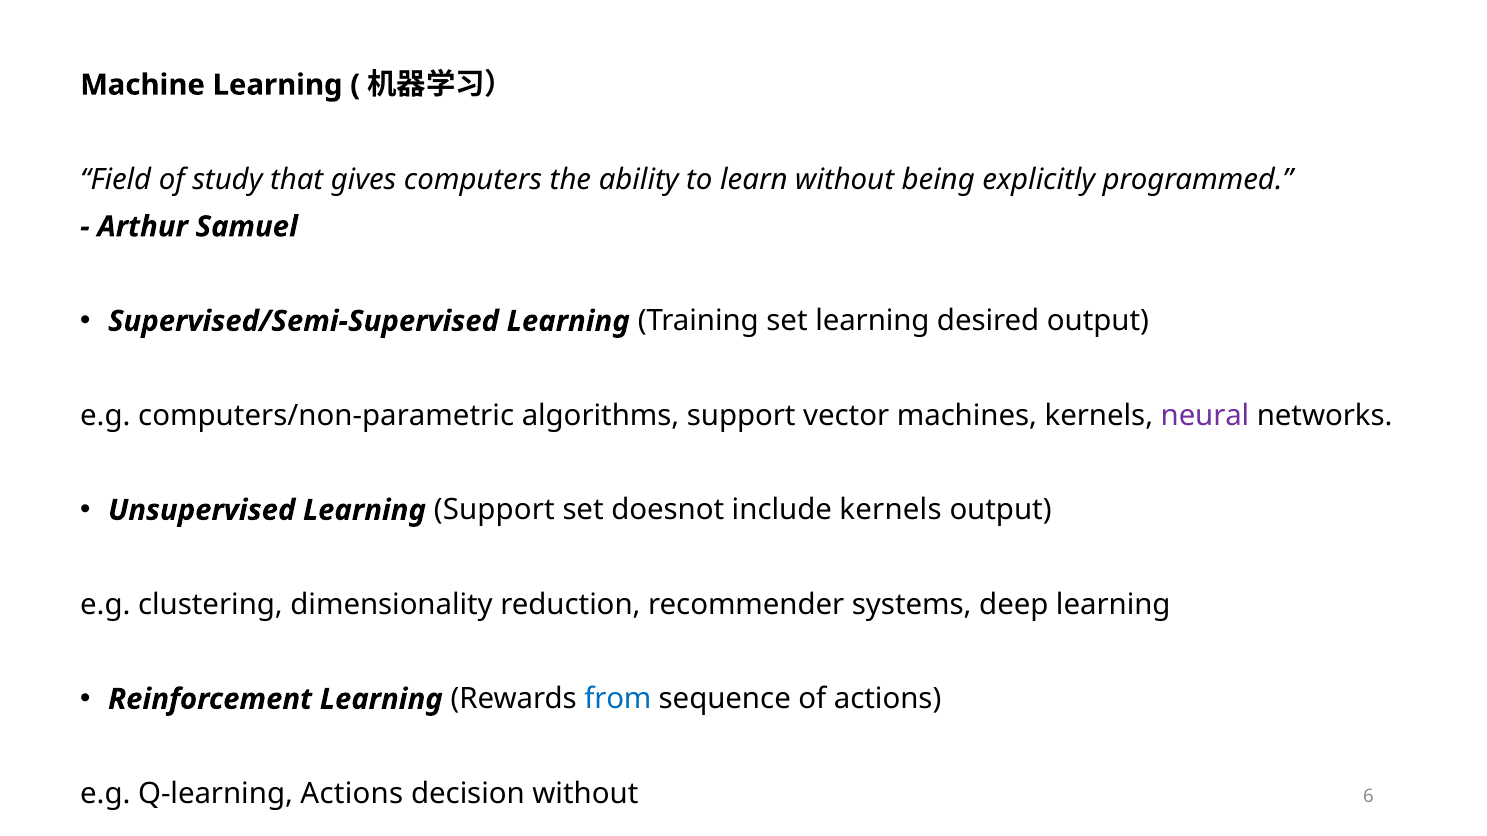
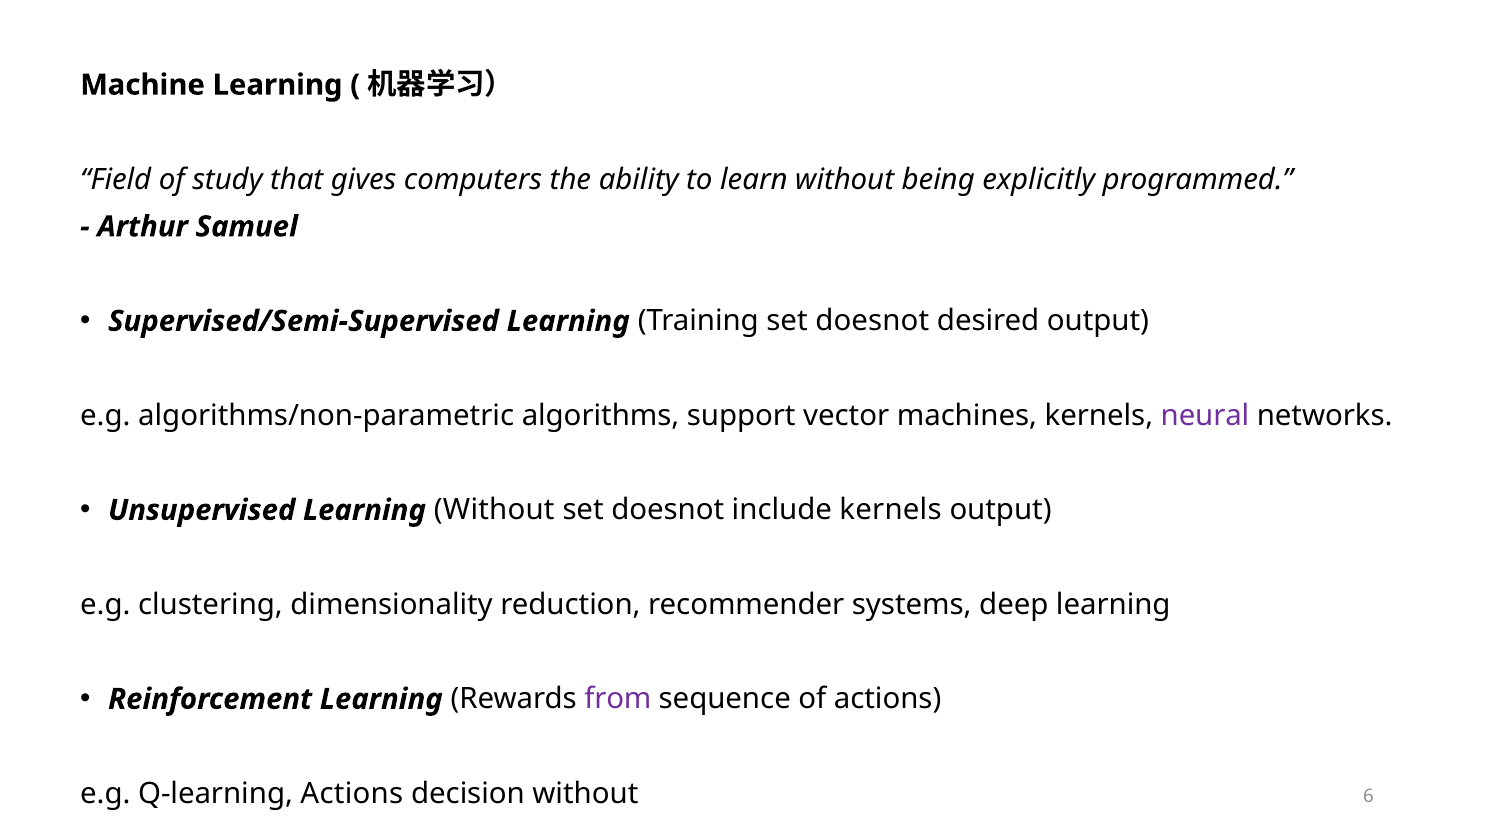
Training set learning: learning -> doesnot
computers/non-parametric: computers/non-parametric -> algorithms/non-parametric
Learning Support: Support -> Without
from colour: blue -> purple
